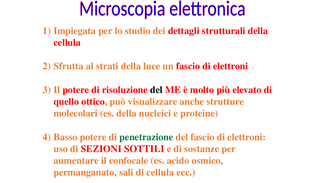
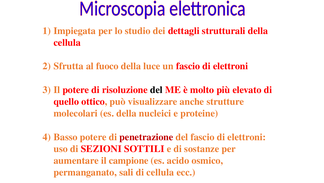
strati: strati -> fuoco
penetrazione colour: green -> red
confocale: confocale -> campione
